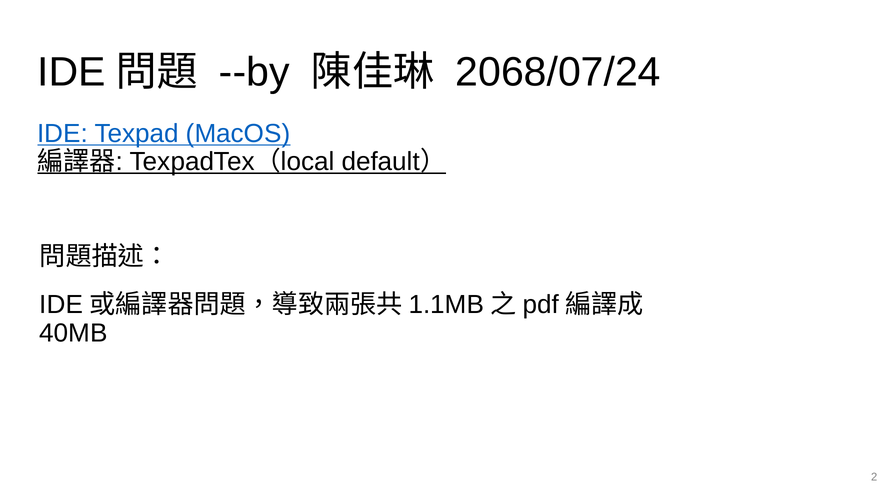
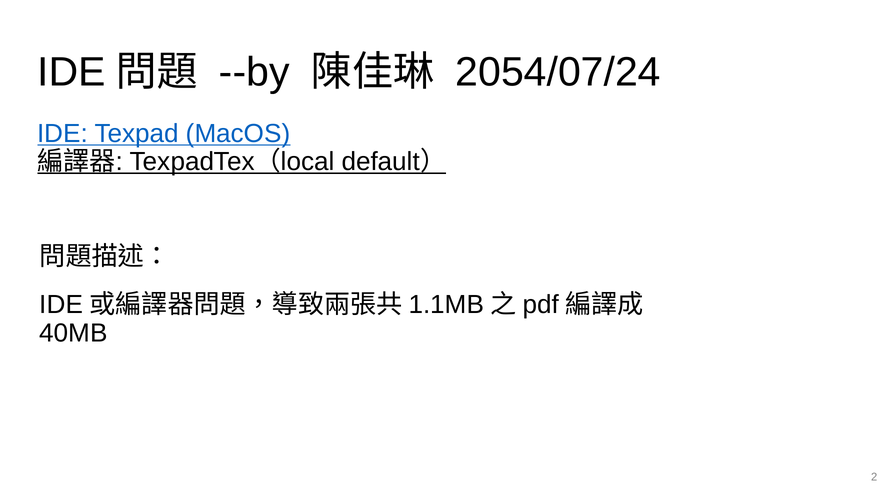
2068/07/24: 2068/07/24 -> 2054/07/24
